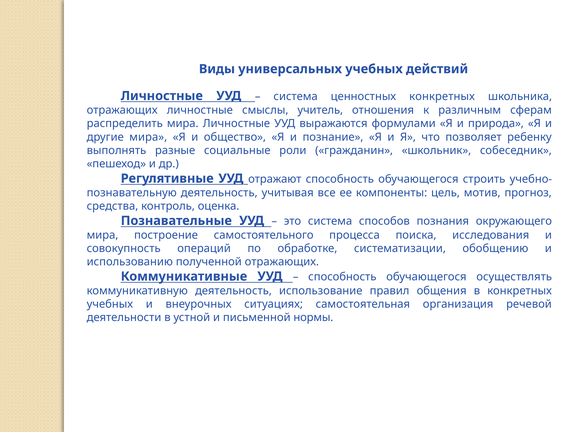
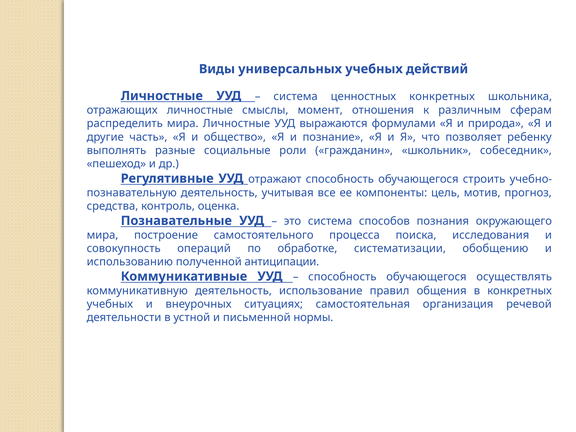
учитель: учитель -> момент
другие мира: мира -> часть
полученной отражающих: отражающих -> антиципации
